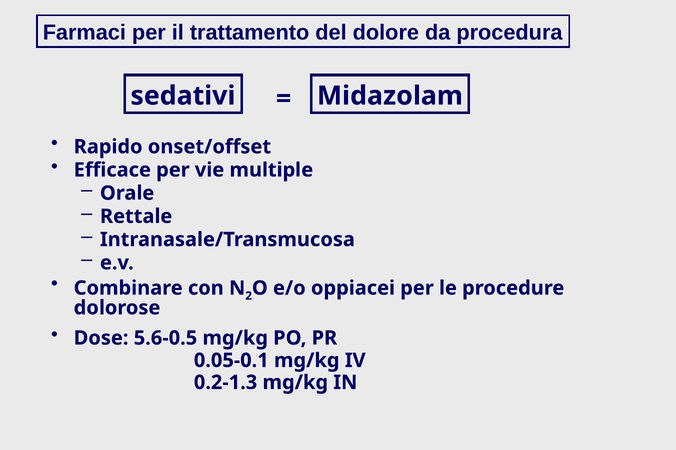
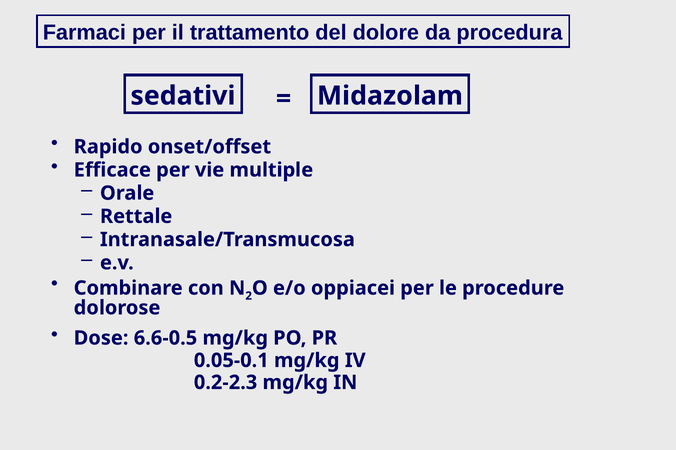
5.6-0.5: 5.6-0.5 -> 6.6-0.5
0.2-1.3: 0.2-1.3 -> 0.2-2.3
